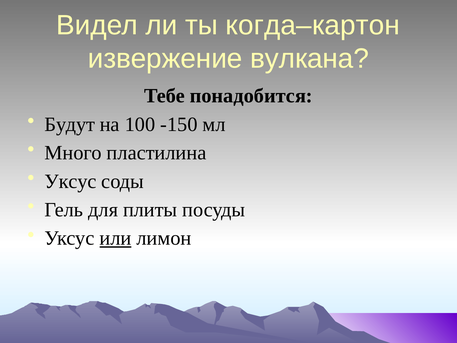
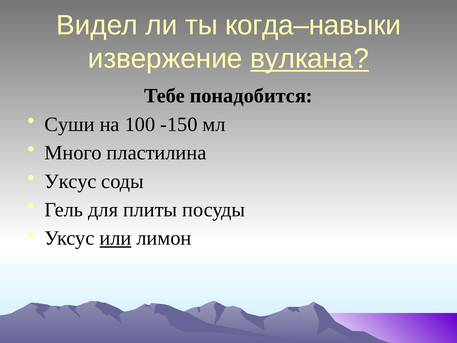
когда–картон: когда–картон -> когда–навыки
вулкана underline: none -> present
Будут: Будут -> Суши
